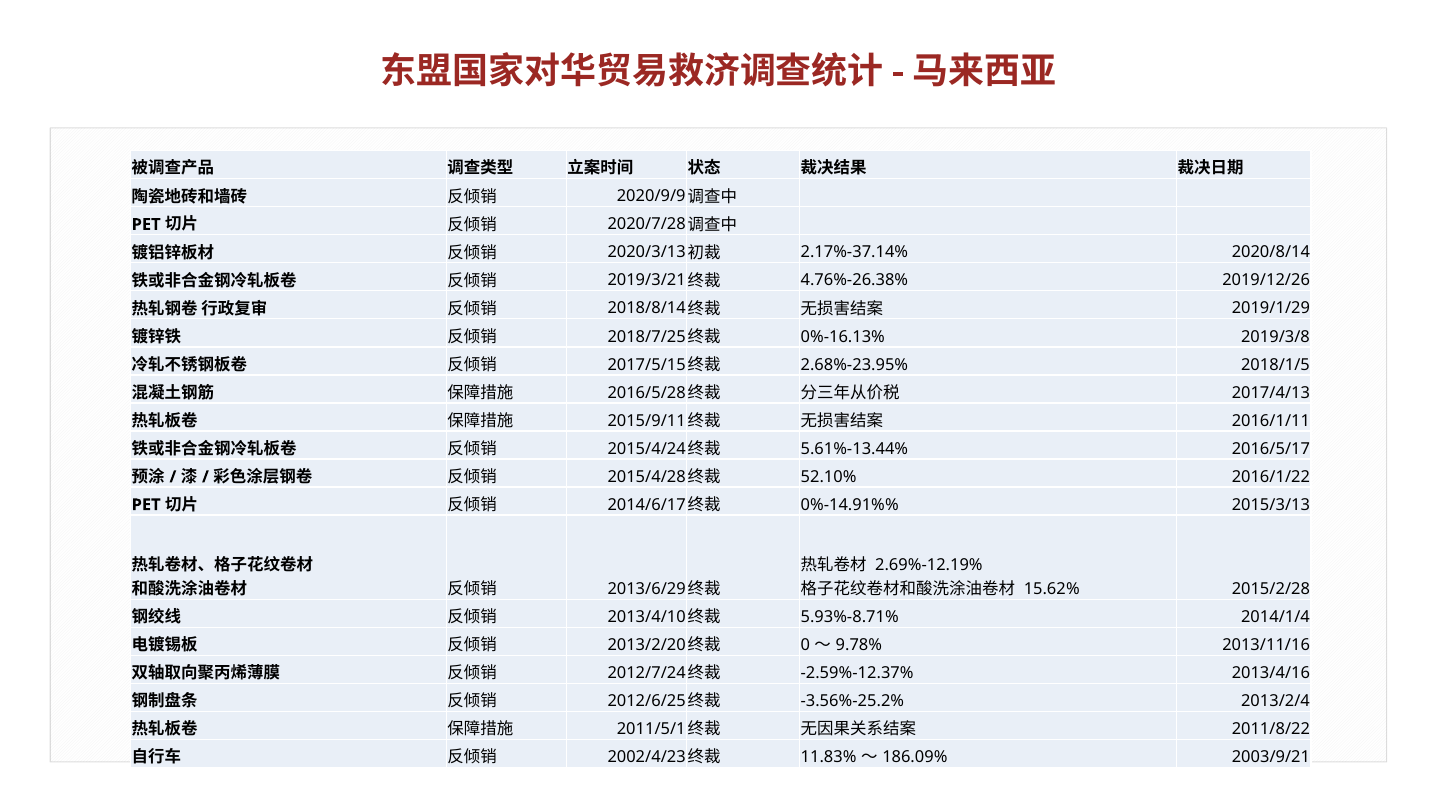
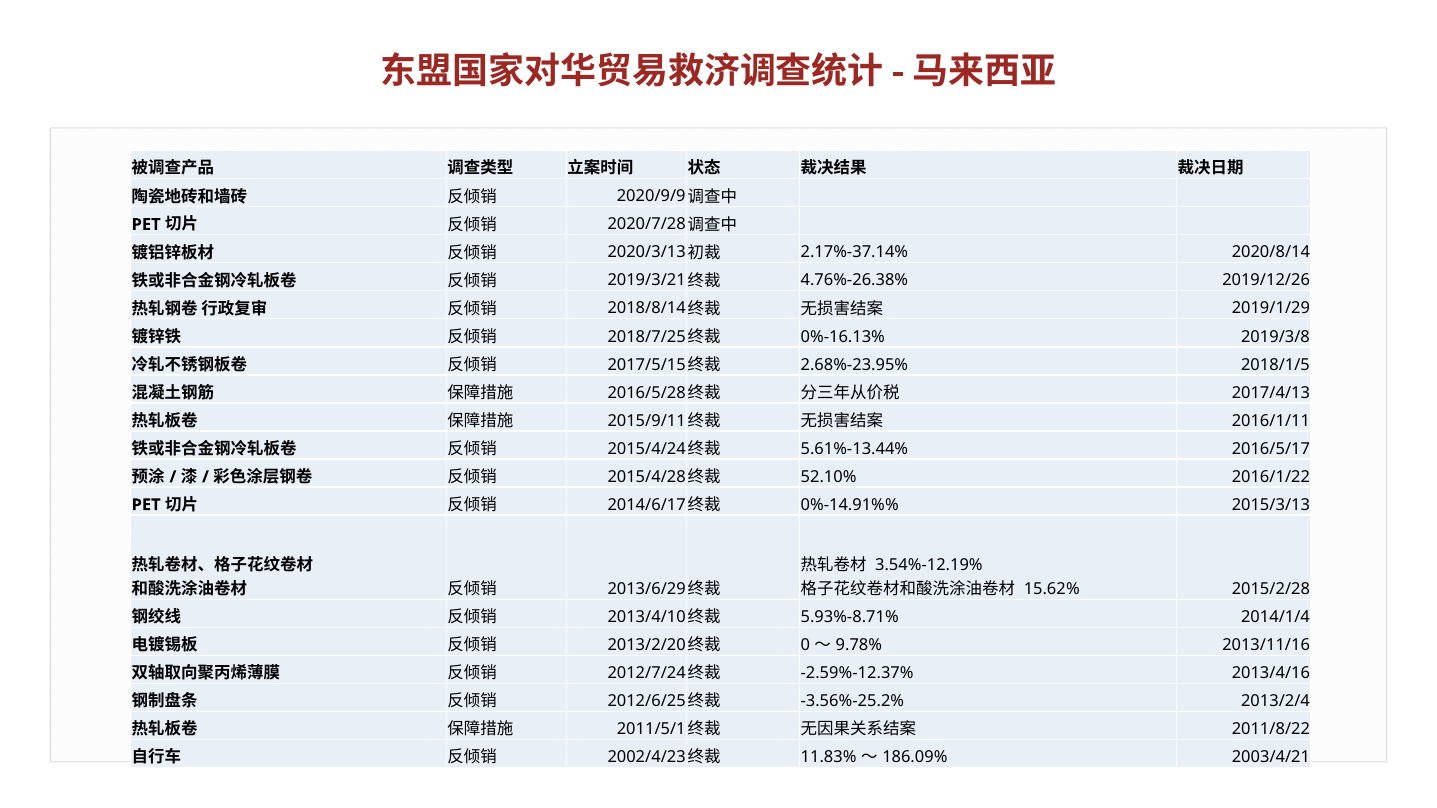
2.69%-12.19%: 2.69%-12.19% -> 3.54%-12.19%
2003/9/21: 2003/9/21 -> 2003/4/21
